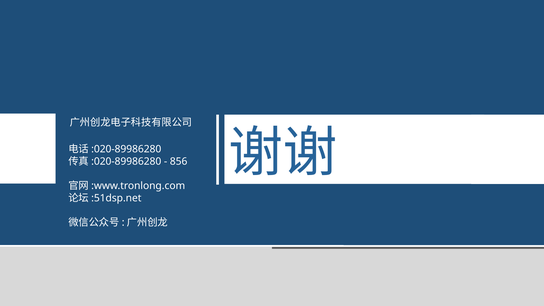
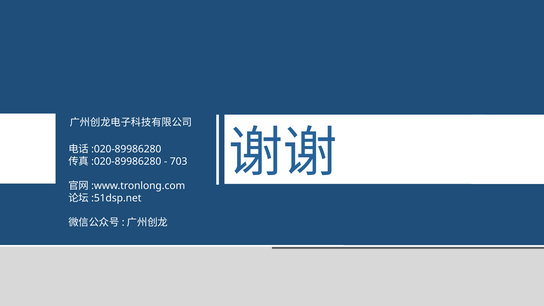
856: 856 -> 703
